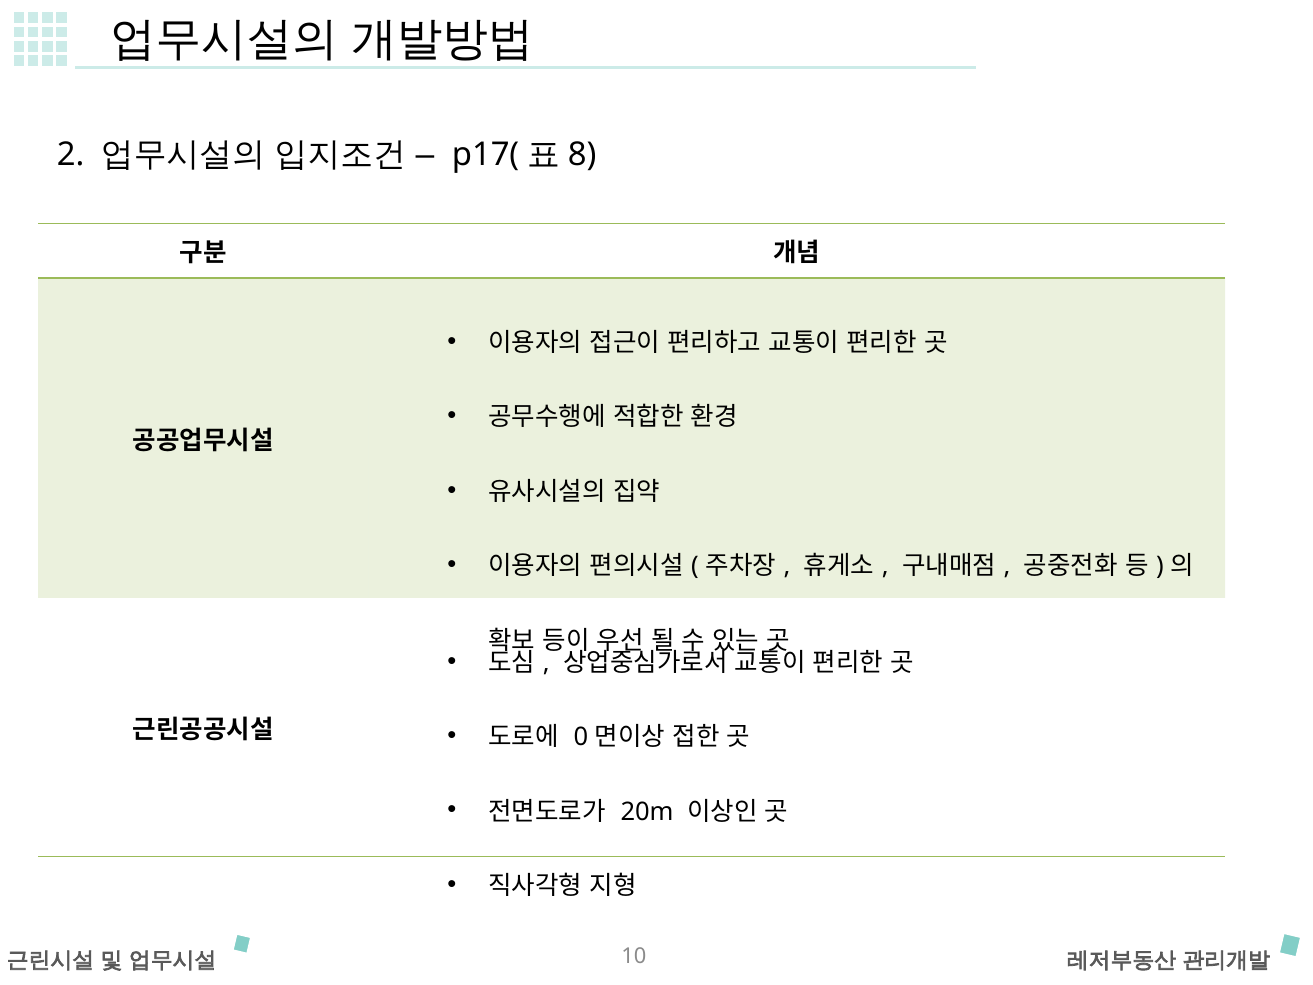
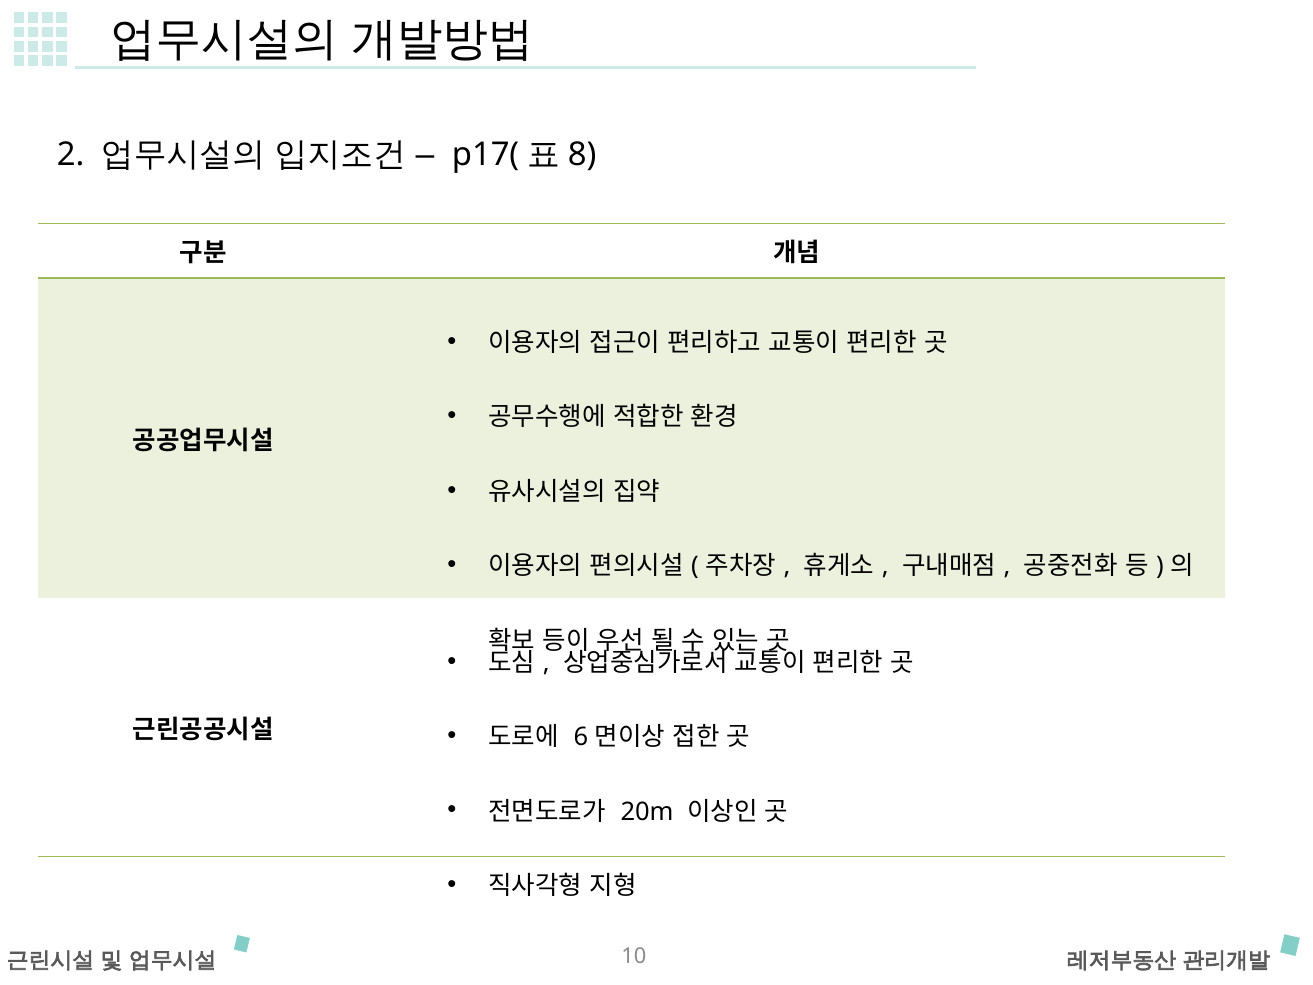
0: 0 -> 6
